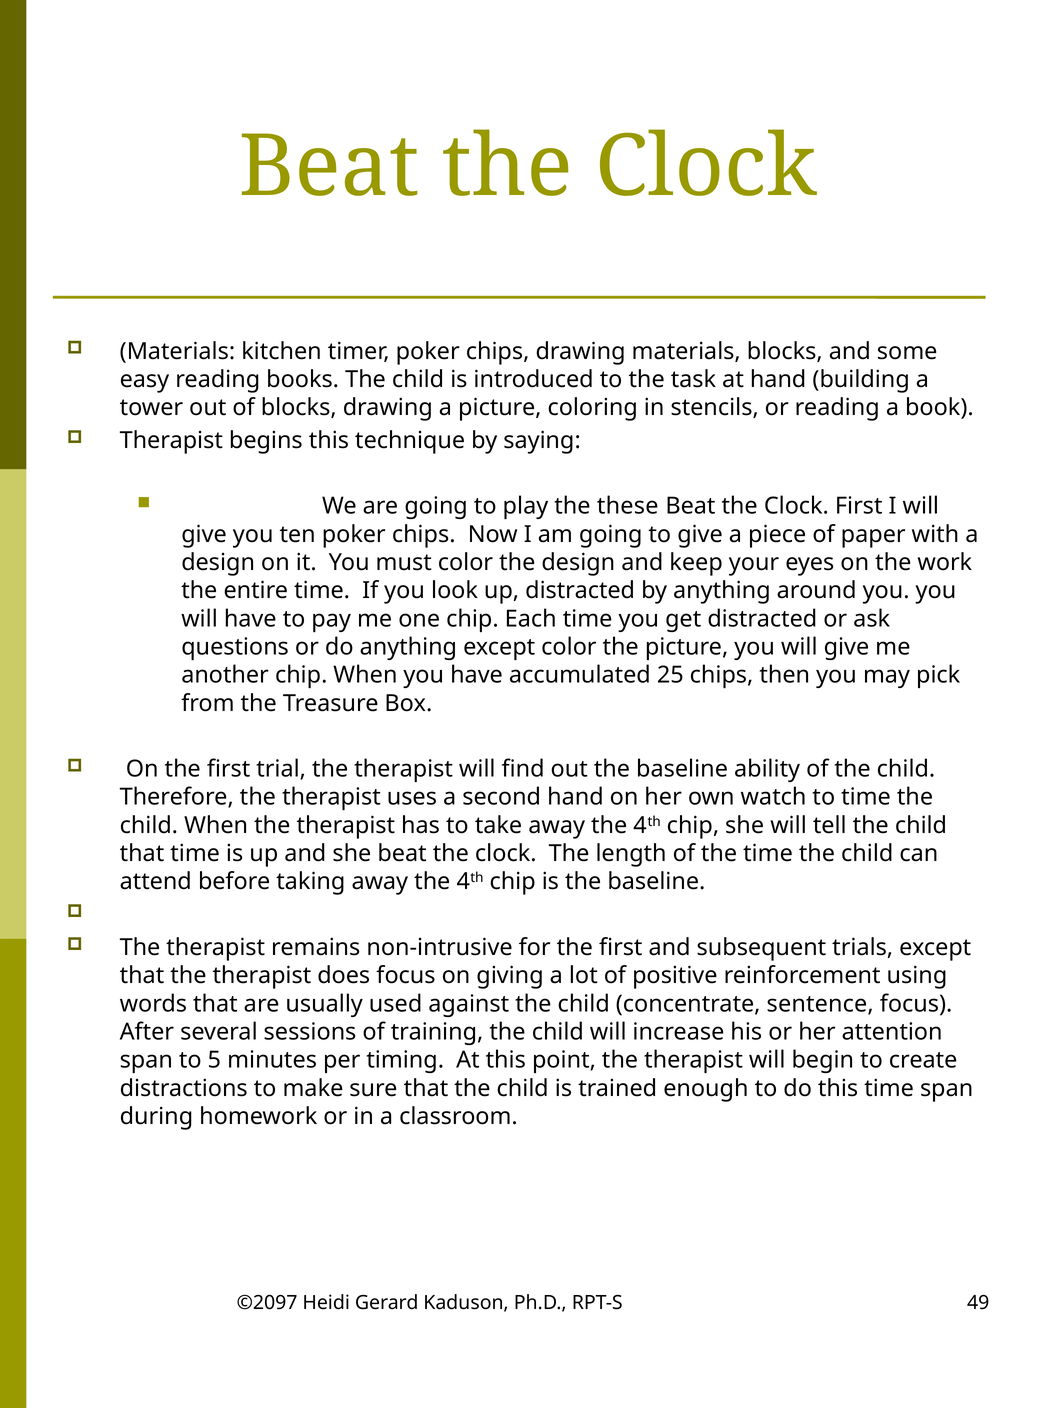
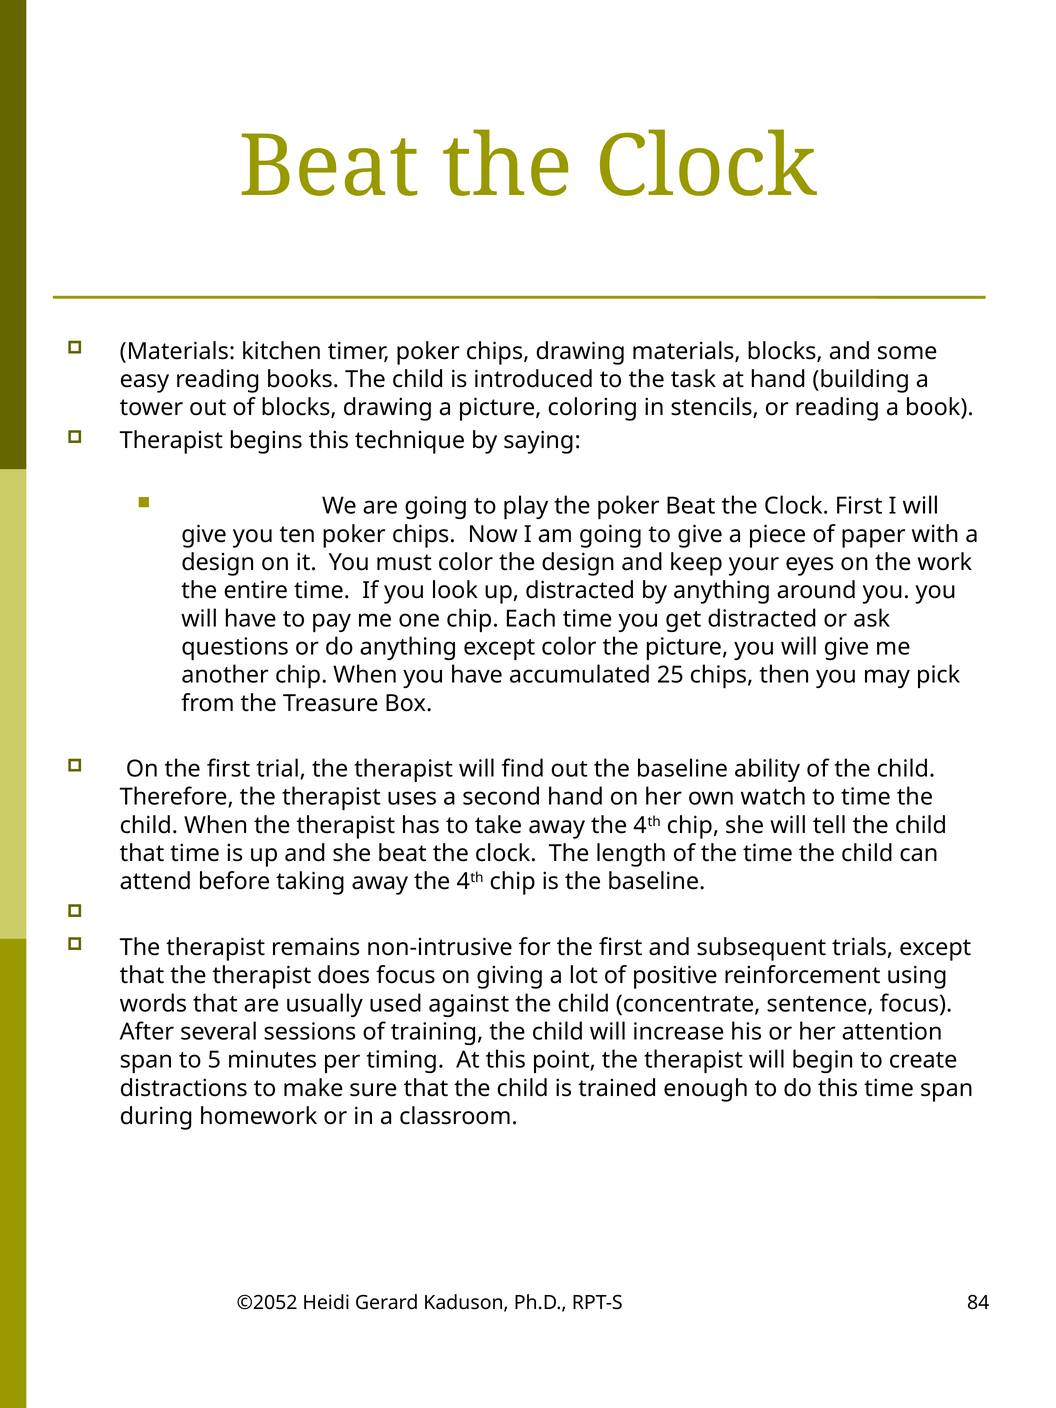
the these: these -> poker
©2097: ©2097 -> ©2052
49: 49 -> 84
